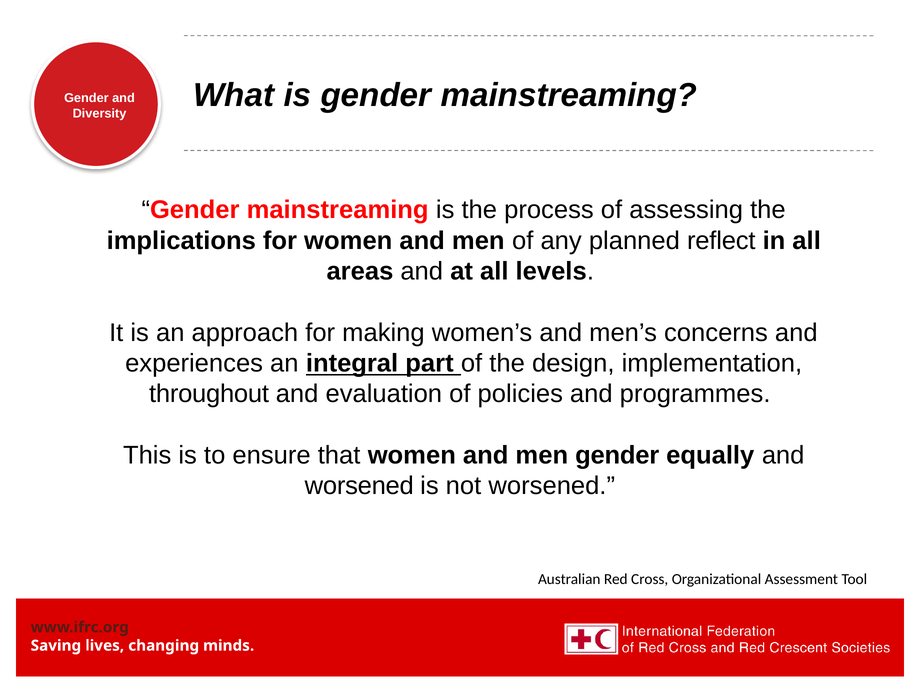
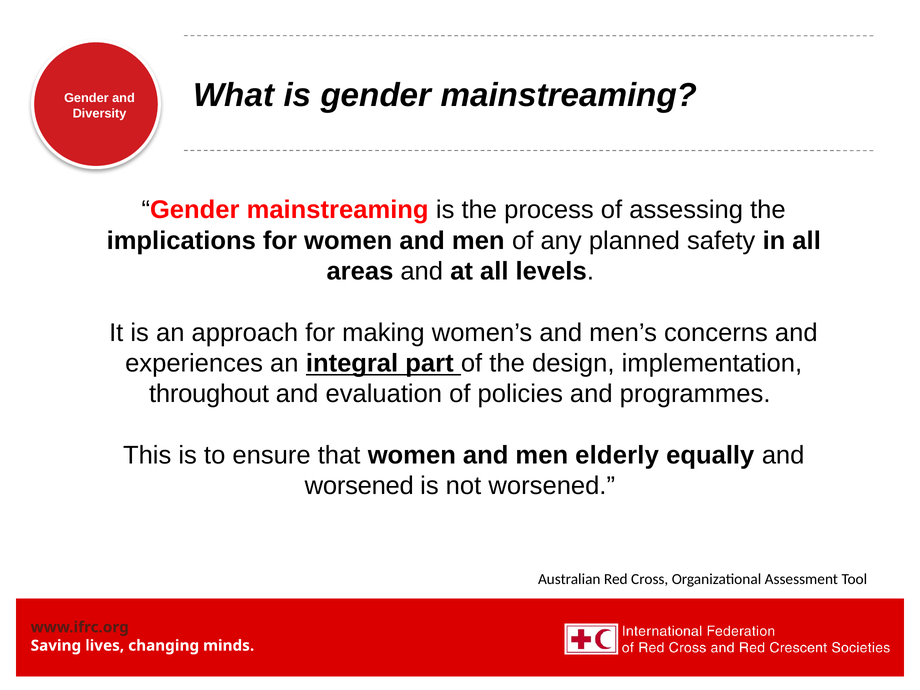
reflect: reflect -> safety
men gender: gender -> elderly
